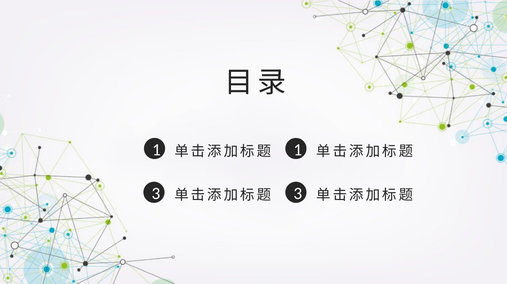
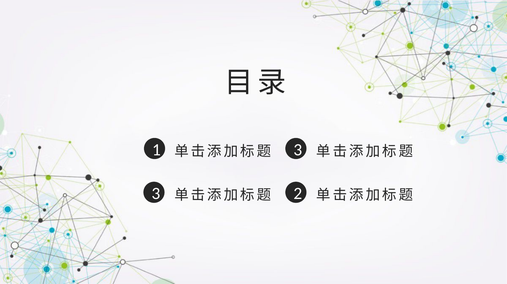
1 at (298, 150): 1 -> 3
3 at (298, 193): 3 -> 2
